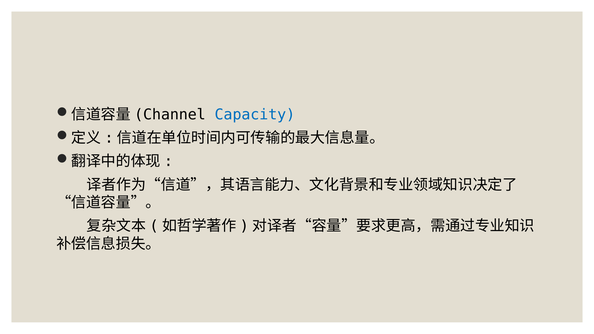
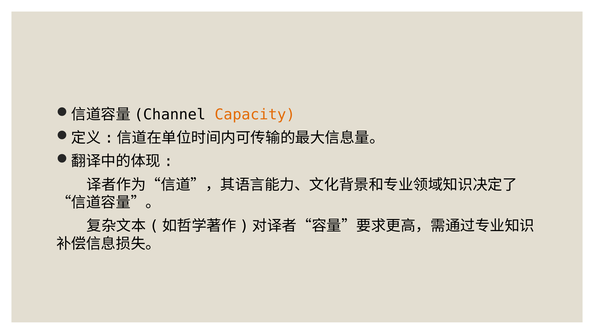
Capacity colour: blue -> orange
